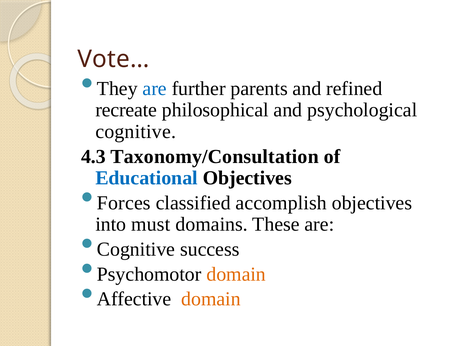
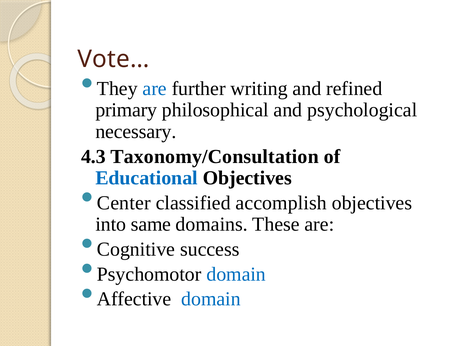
parents: parents -> writing
recreate: recreate -> primary
cognitive at (136, 131): cognitive -> necessary
Forces: Forces -> Center
must: must -> same
domain at (236, 274) colour: orange -> blue
domain at (211, 299) colour: orange -> blue
